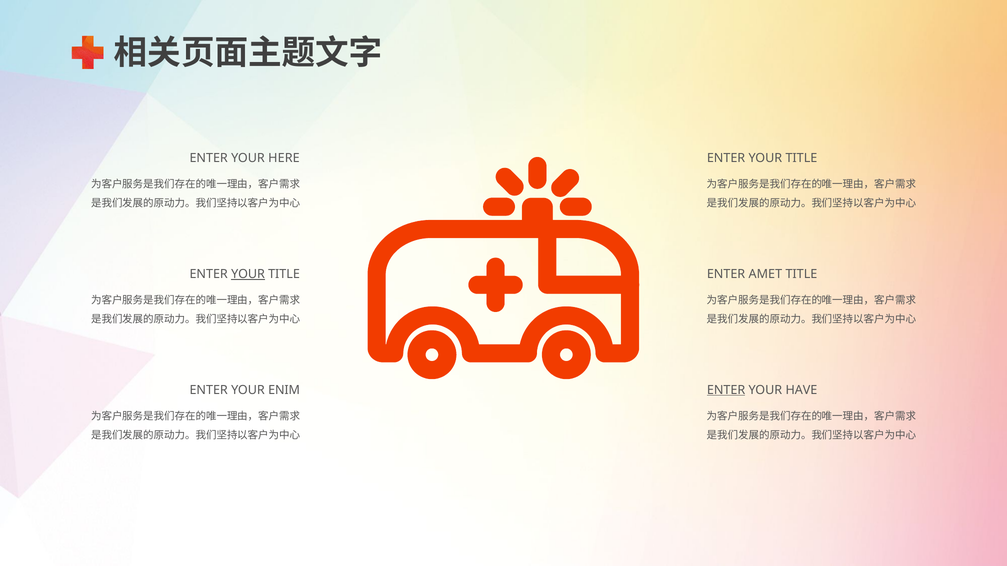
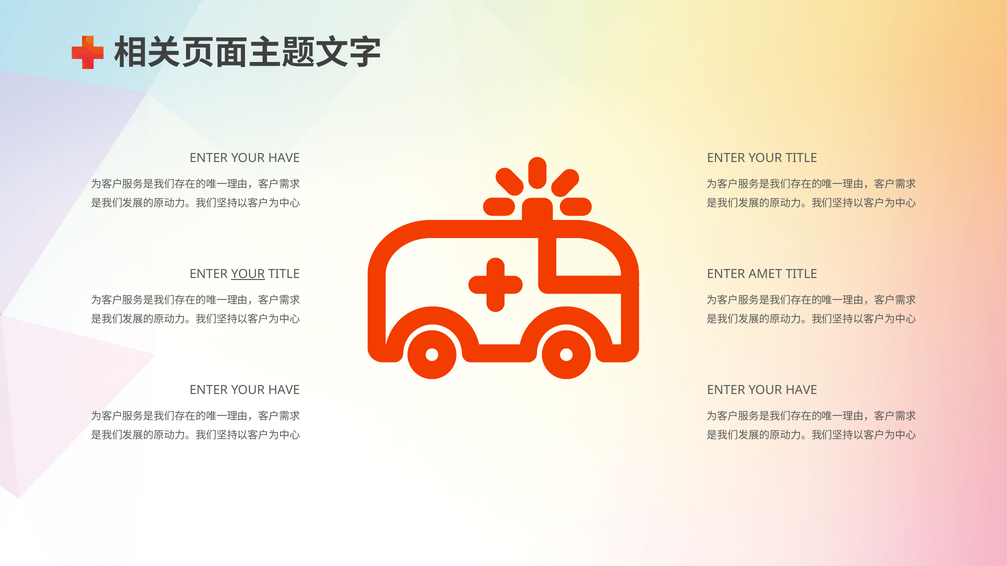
HERE at (284, 158): HERE -> HAVE
ENIM at (284, 390): ENIM -> HAVE
ENTER at (726, 390) underline: present -> none
